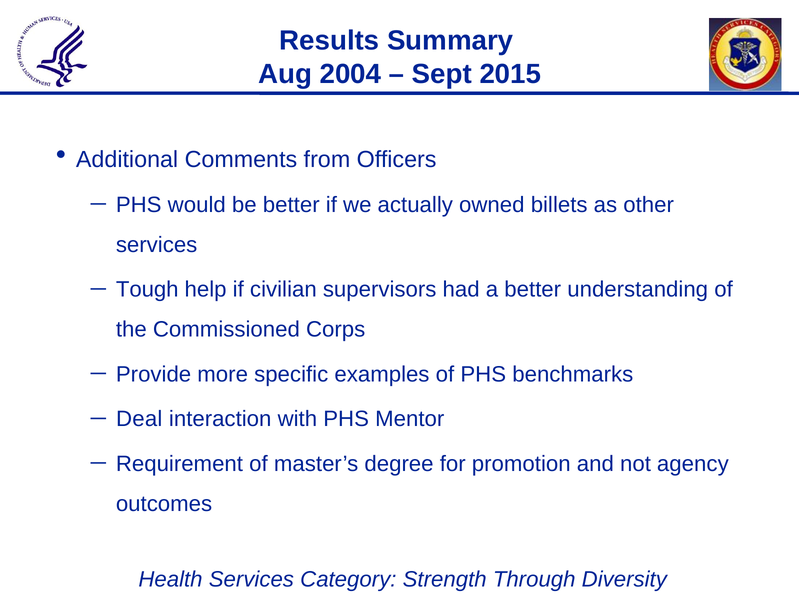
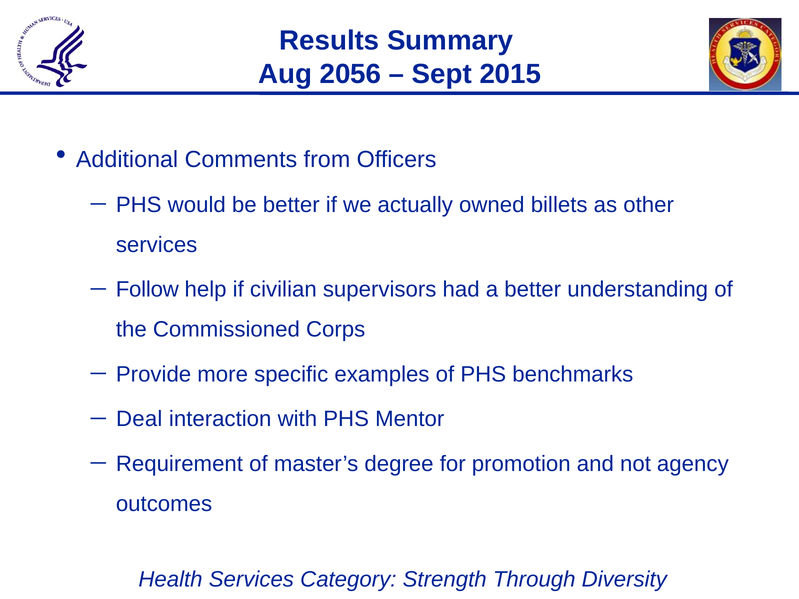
2004: 2004 -> 2056
Tough: Tough -> Follow
